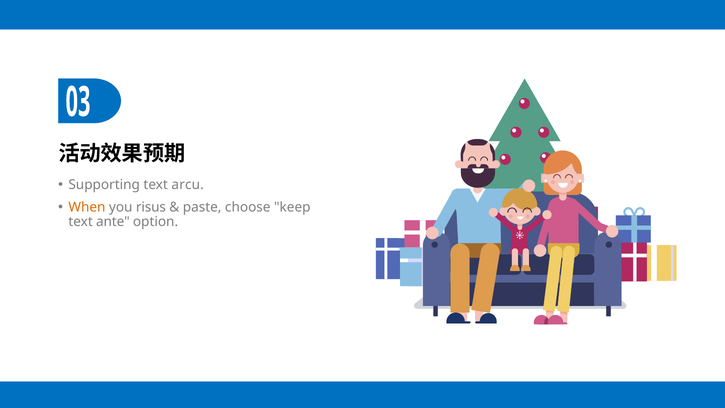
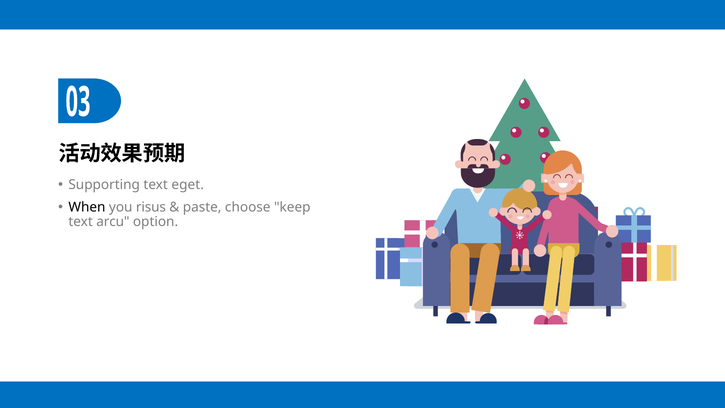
arcu: arcu -> eget
When colour: orange -> black
ante: ante -> arcu
